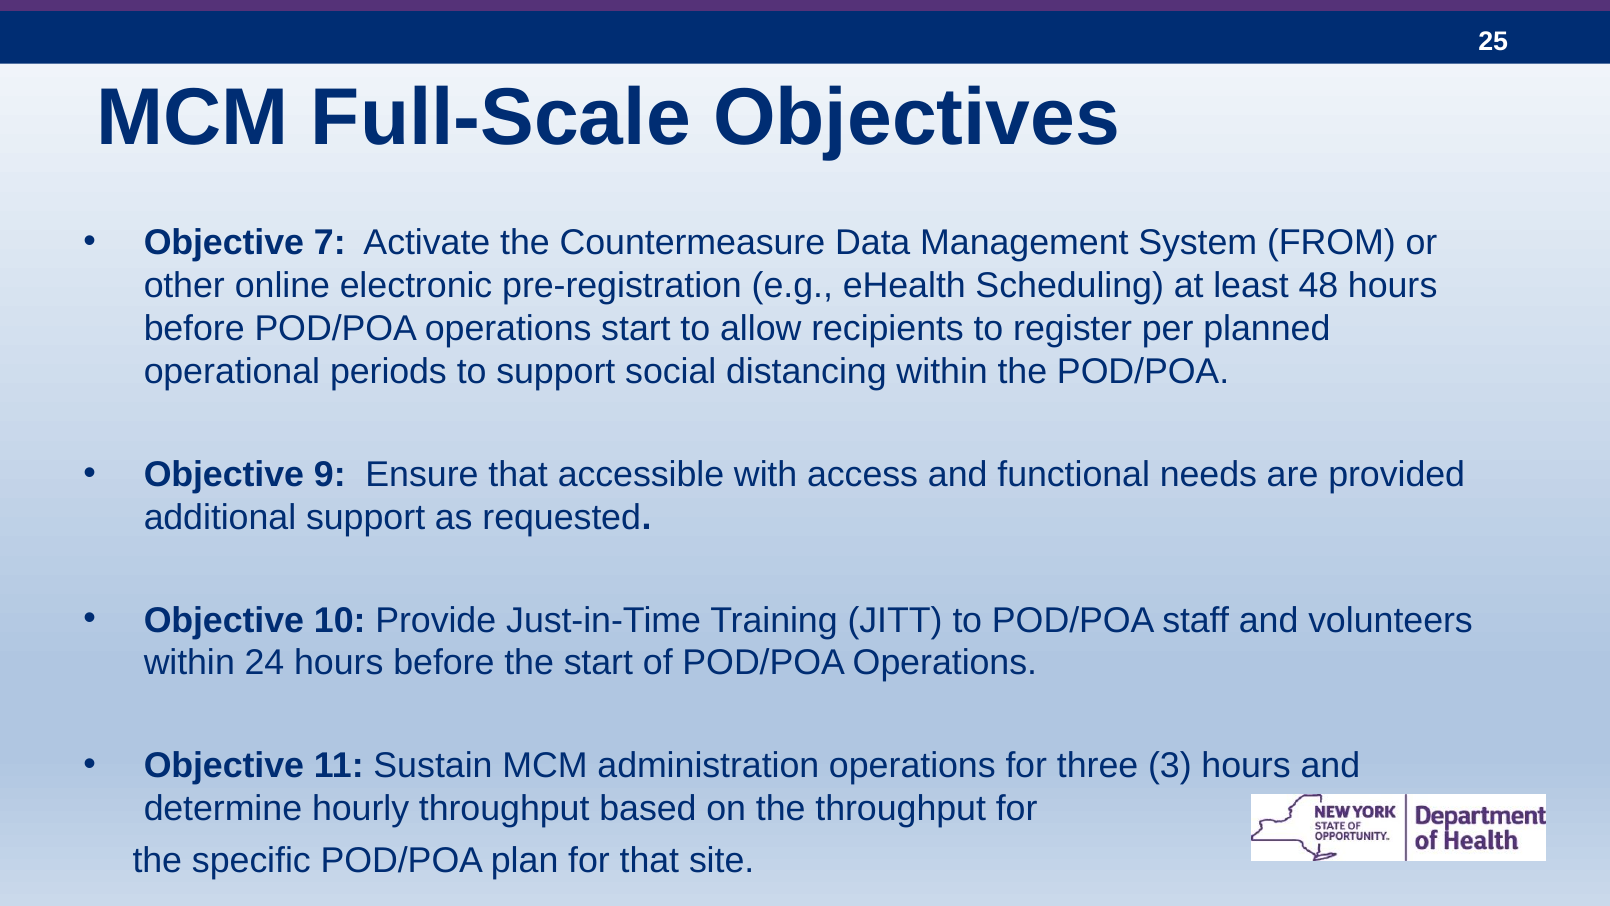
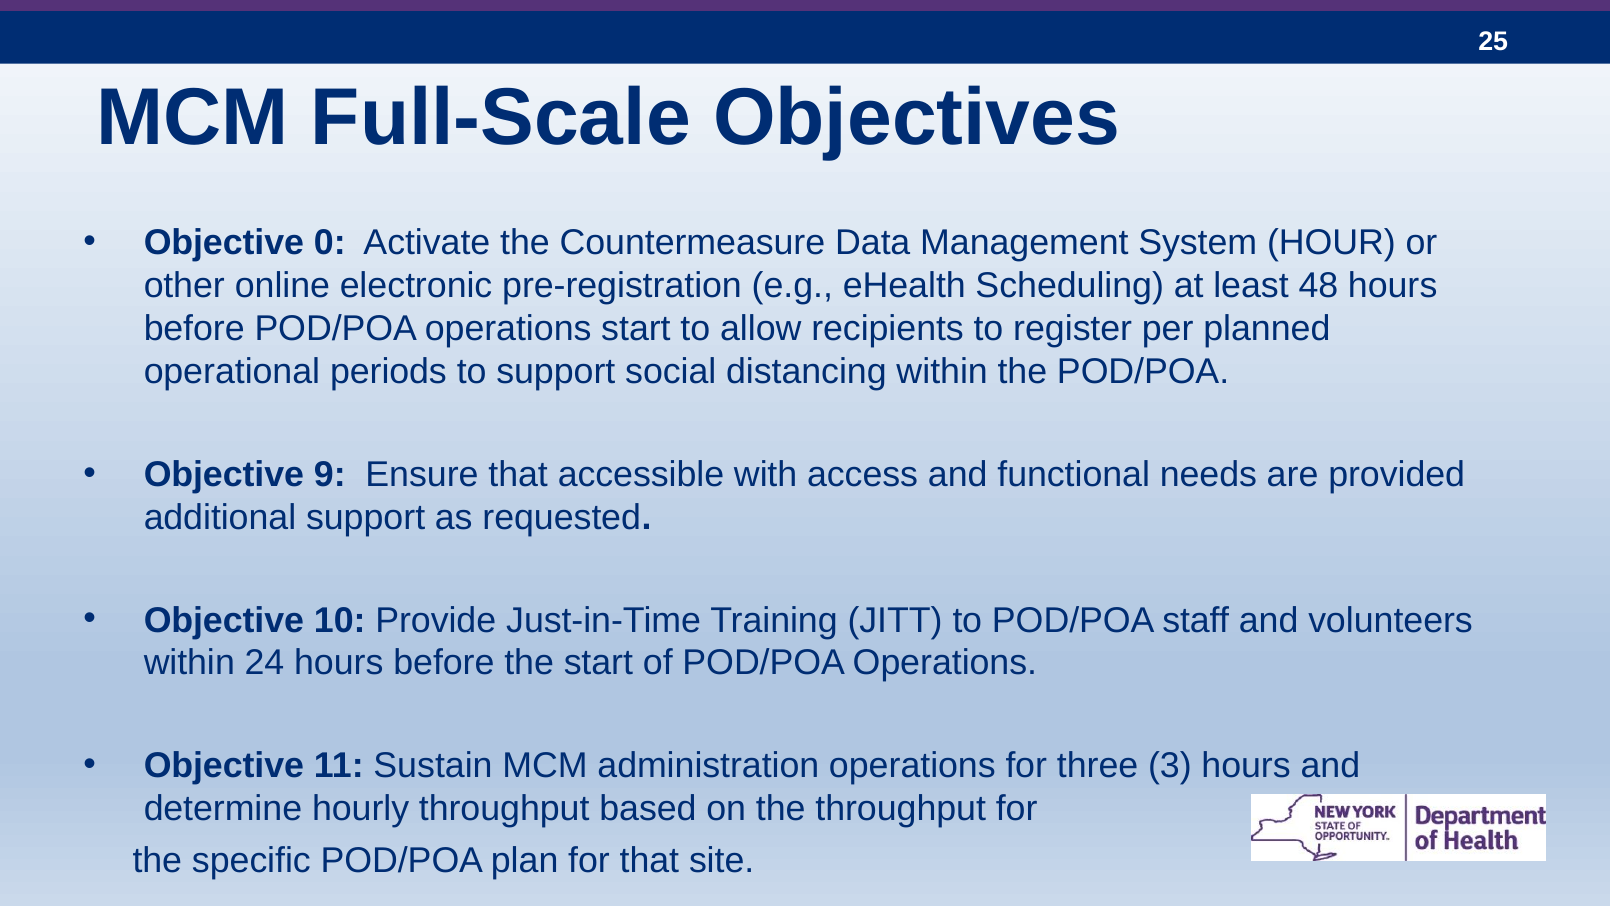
7: 7 -> 0
FROM: FROM -> HOUR
